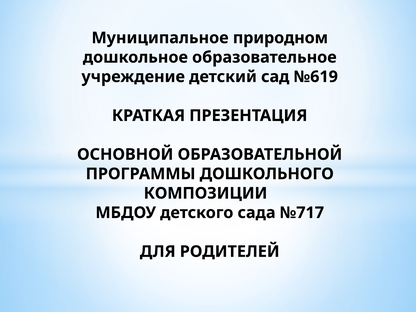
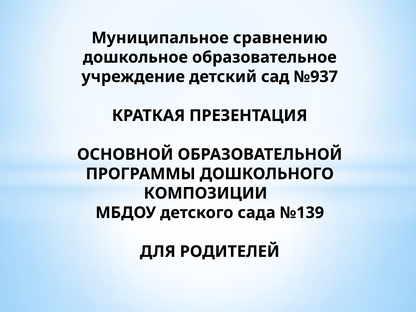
природном: природном -> сравнению
№619: №619 -> №937
№717: №717 -> №139
